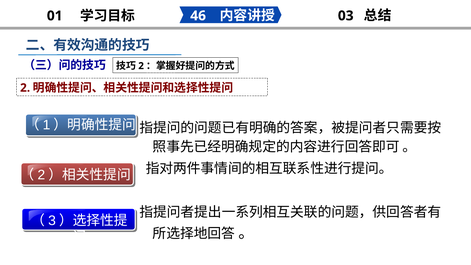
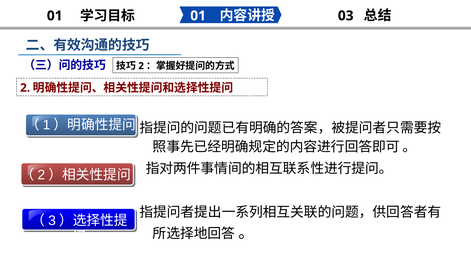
46 at (198, 16): 46 -> 01
